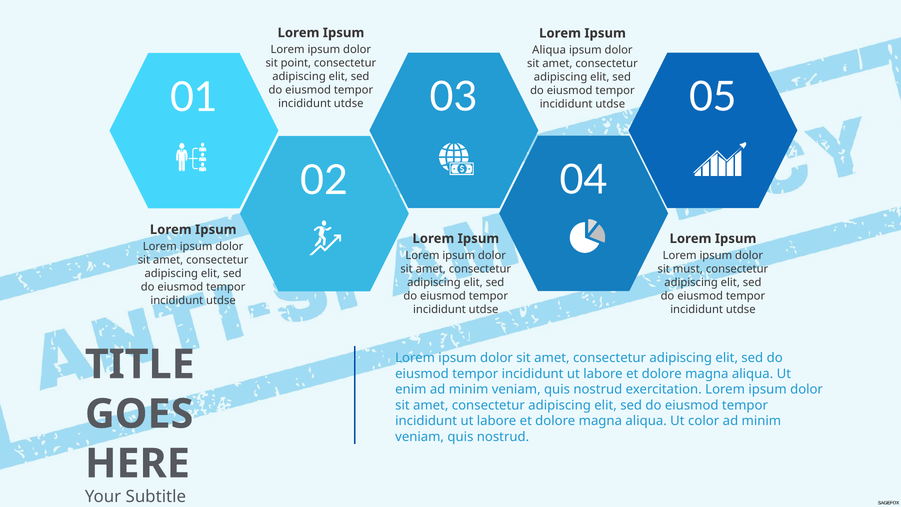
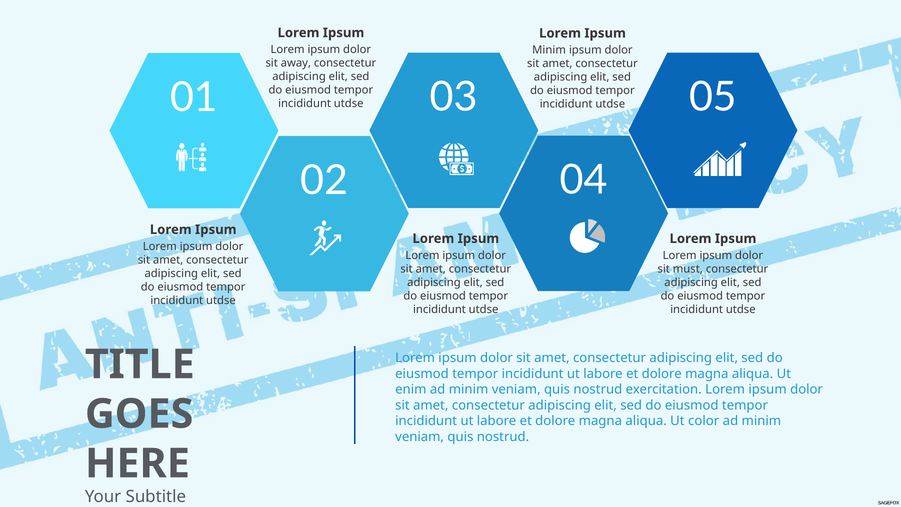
Aliqua at (549, 50): Aliqua -> Minim
point: point -> away
